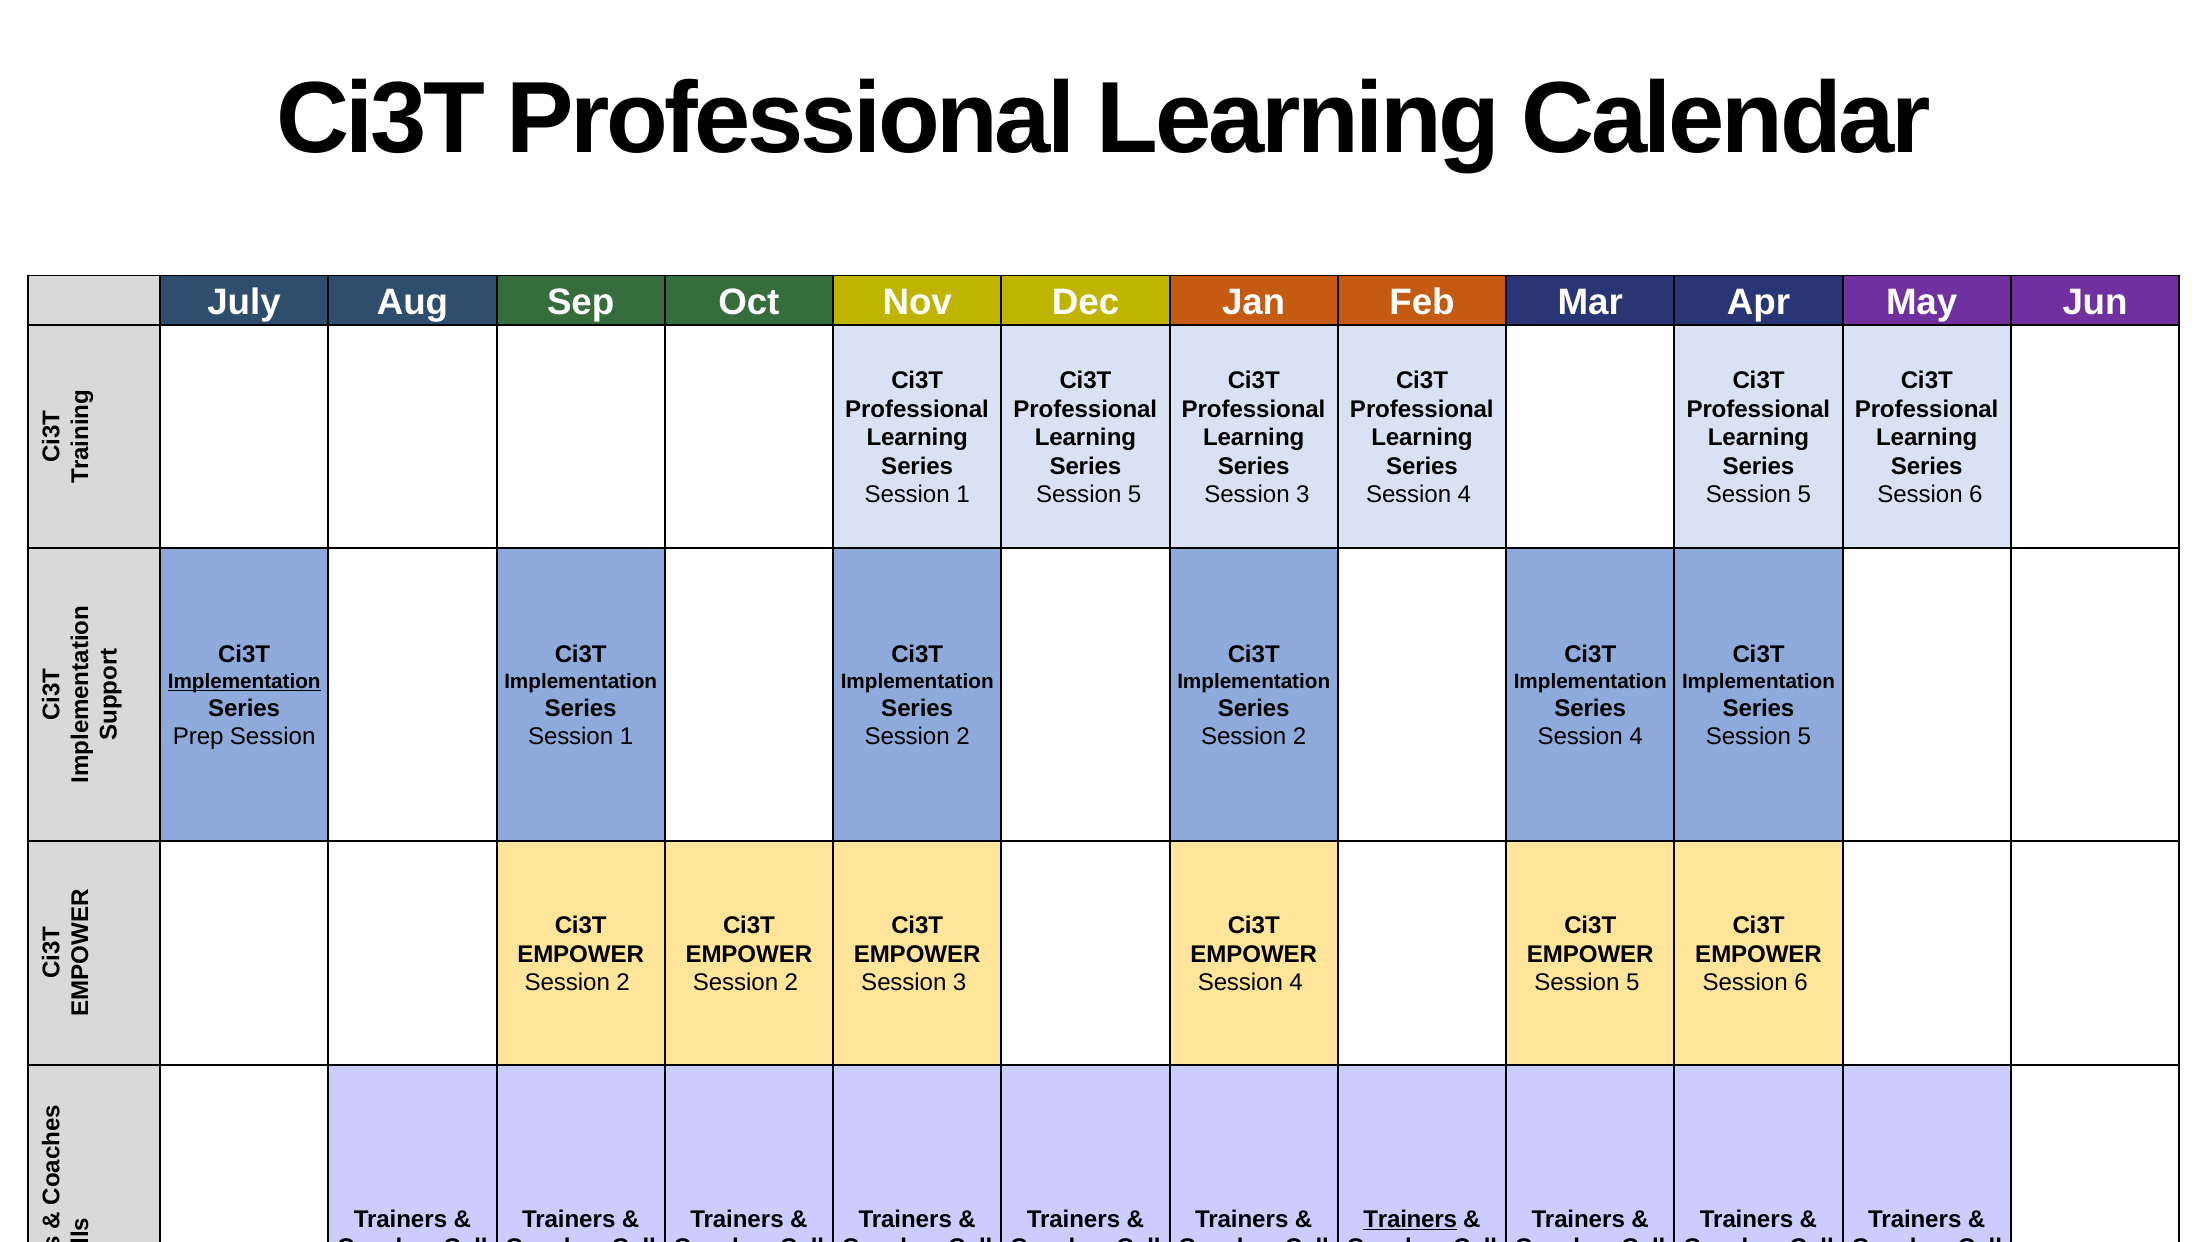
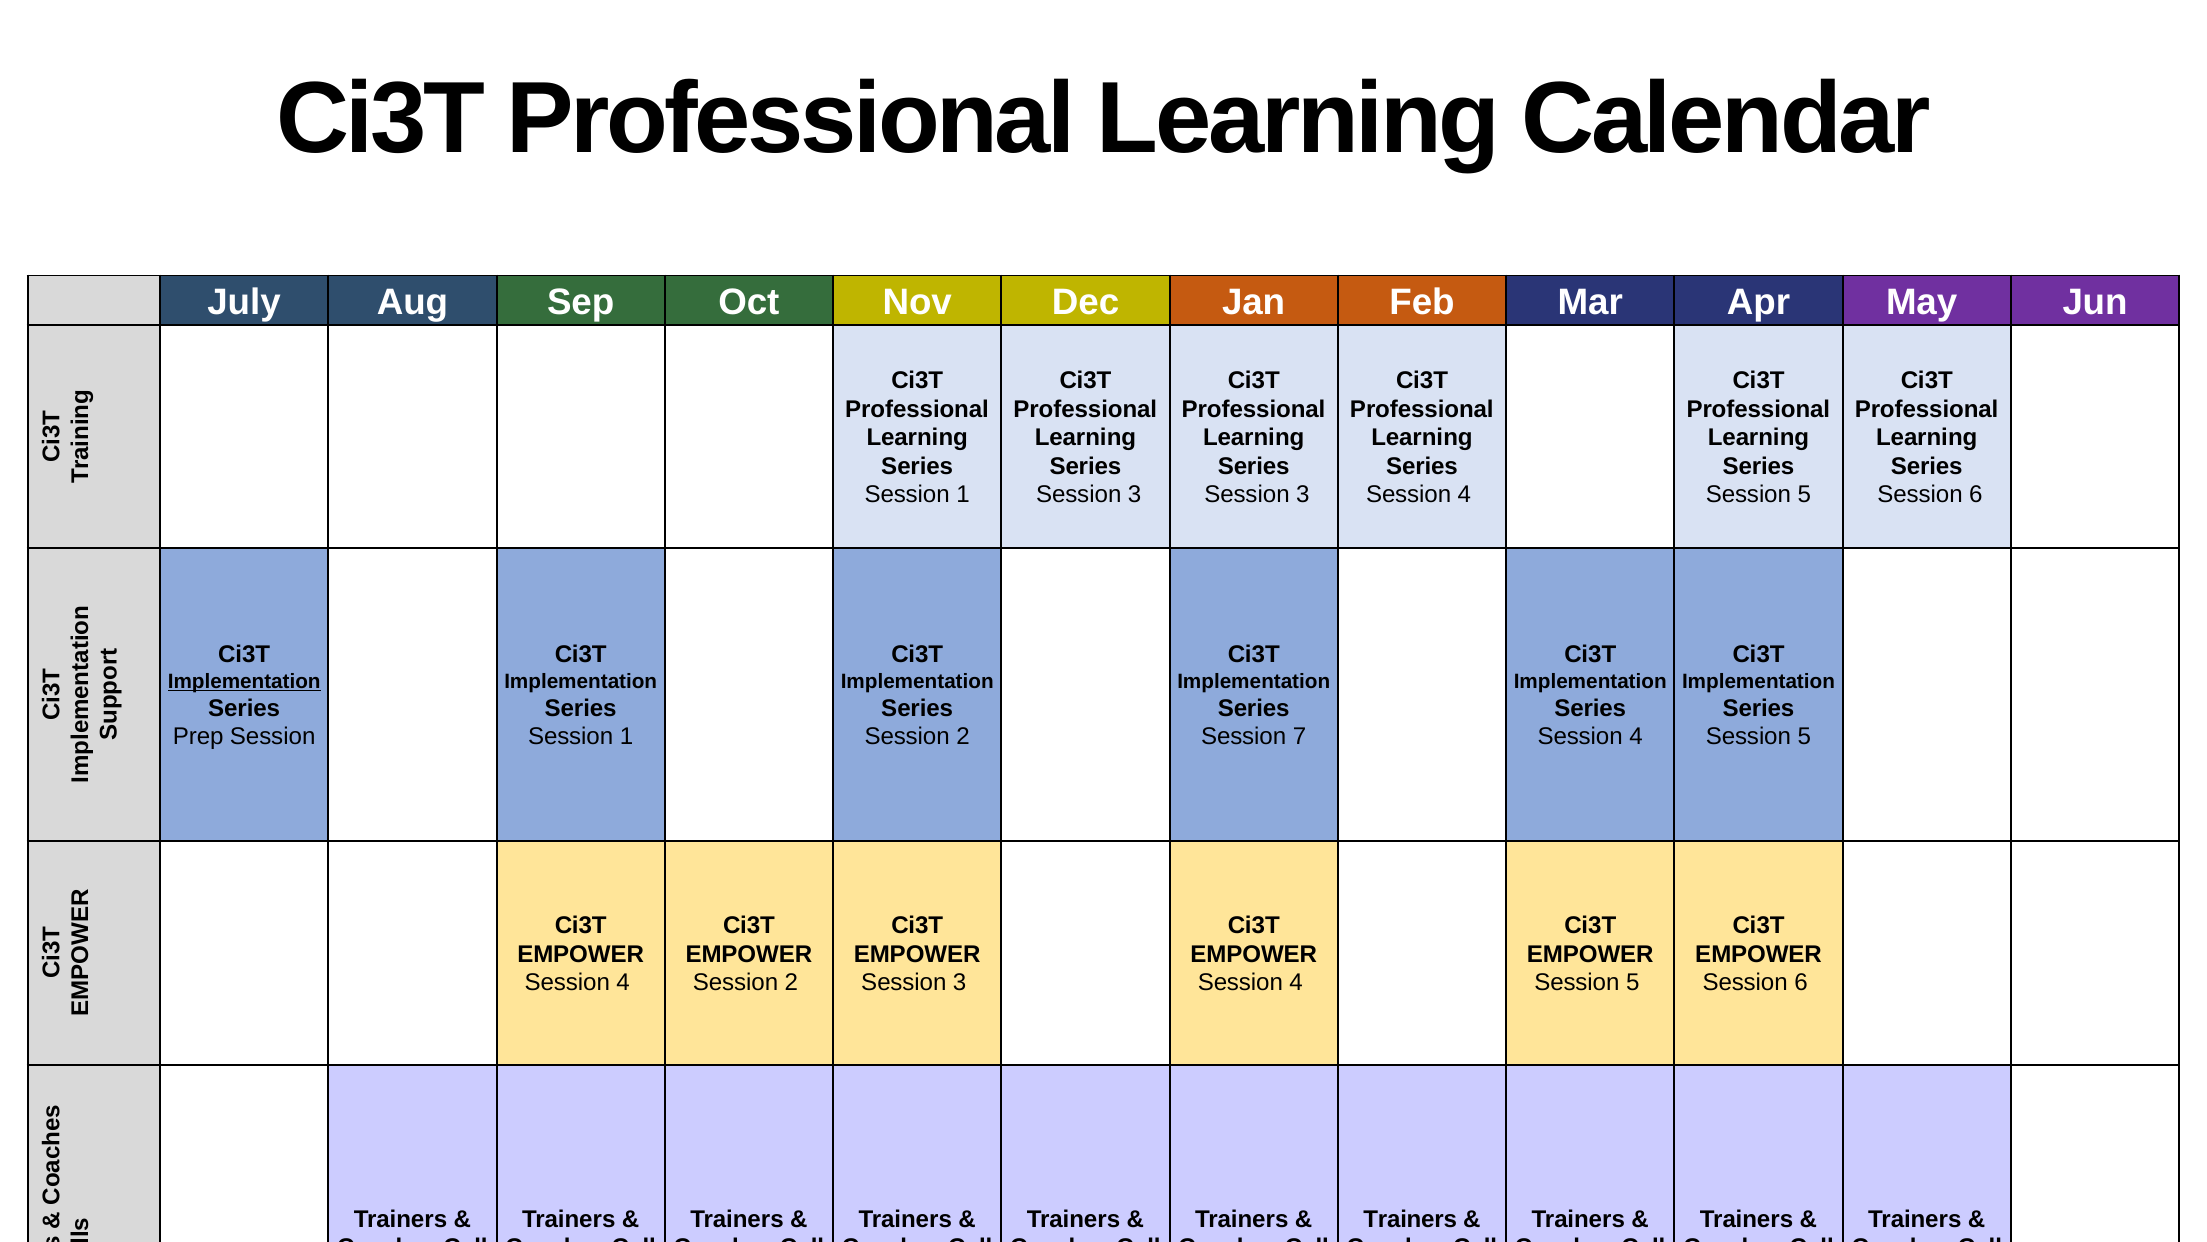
5 at (1135, 495): 5 -> 3
2 at (1300, 737): 2 -> 7
2 at (623, 982): 2 -> 4
Trainers at (1410, 1219) underline: present -> none
